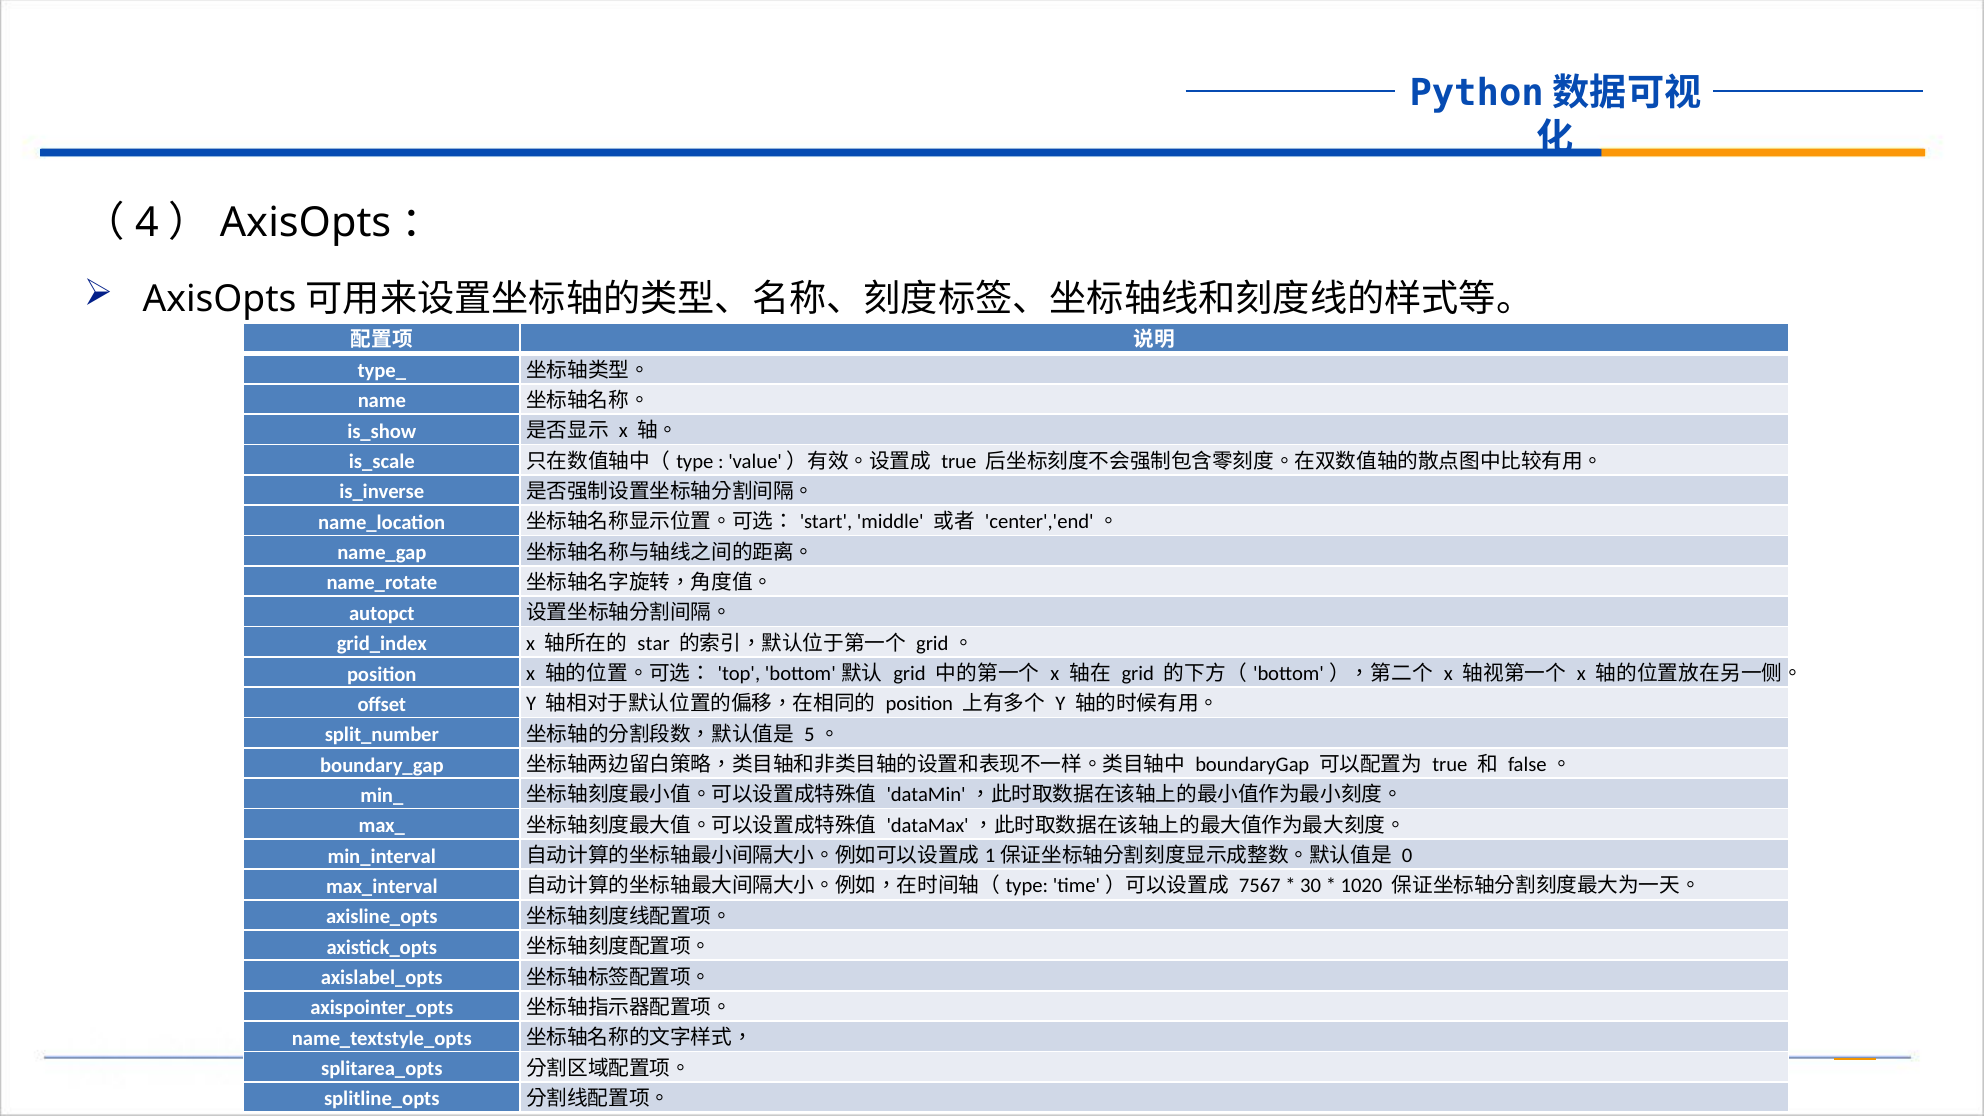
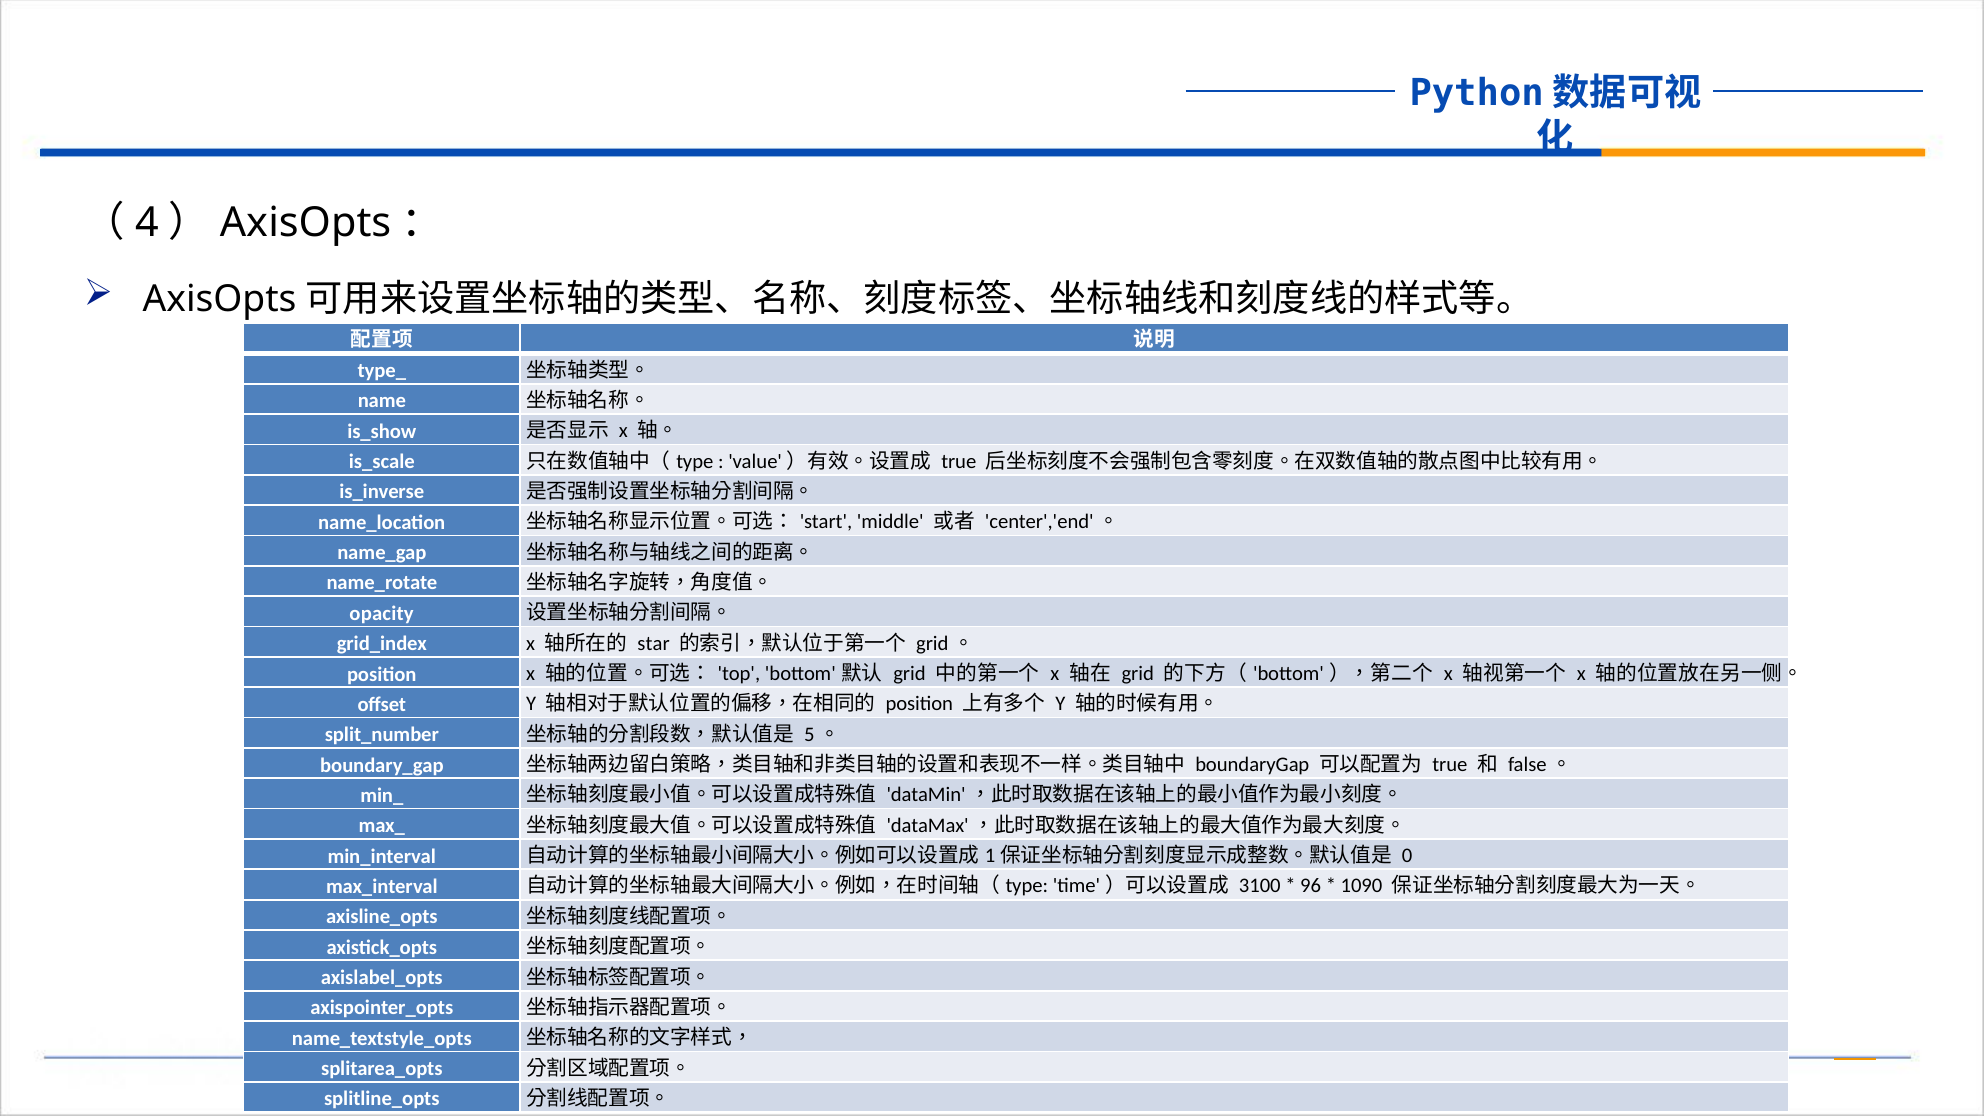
autopct: autopct -> opacity
7567: 7567 -> 3100
30: 30 -> 96
1020: 1020 -> 1090
